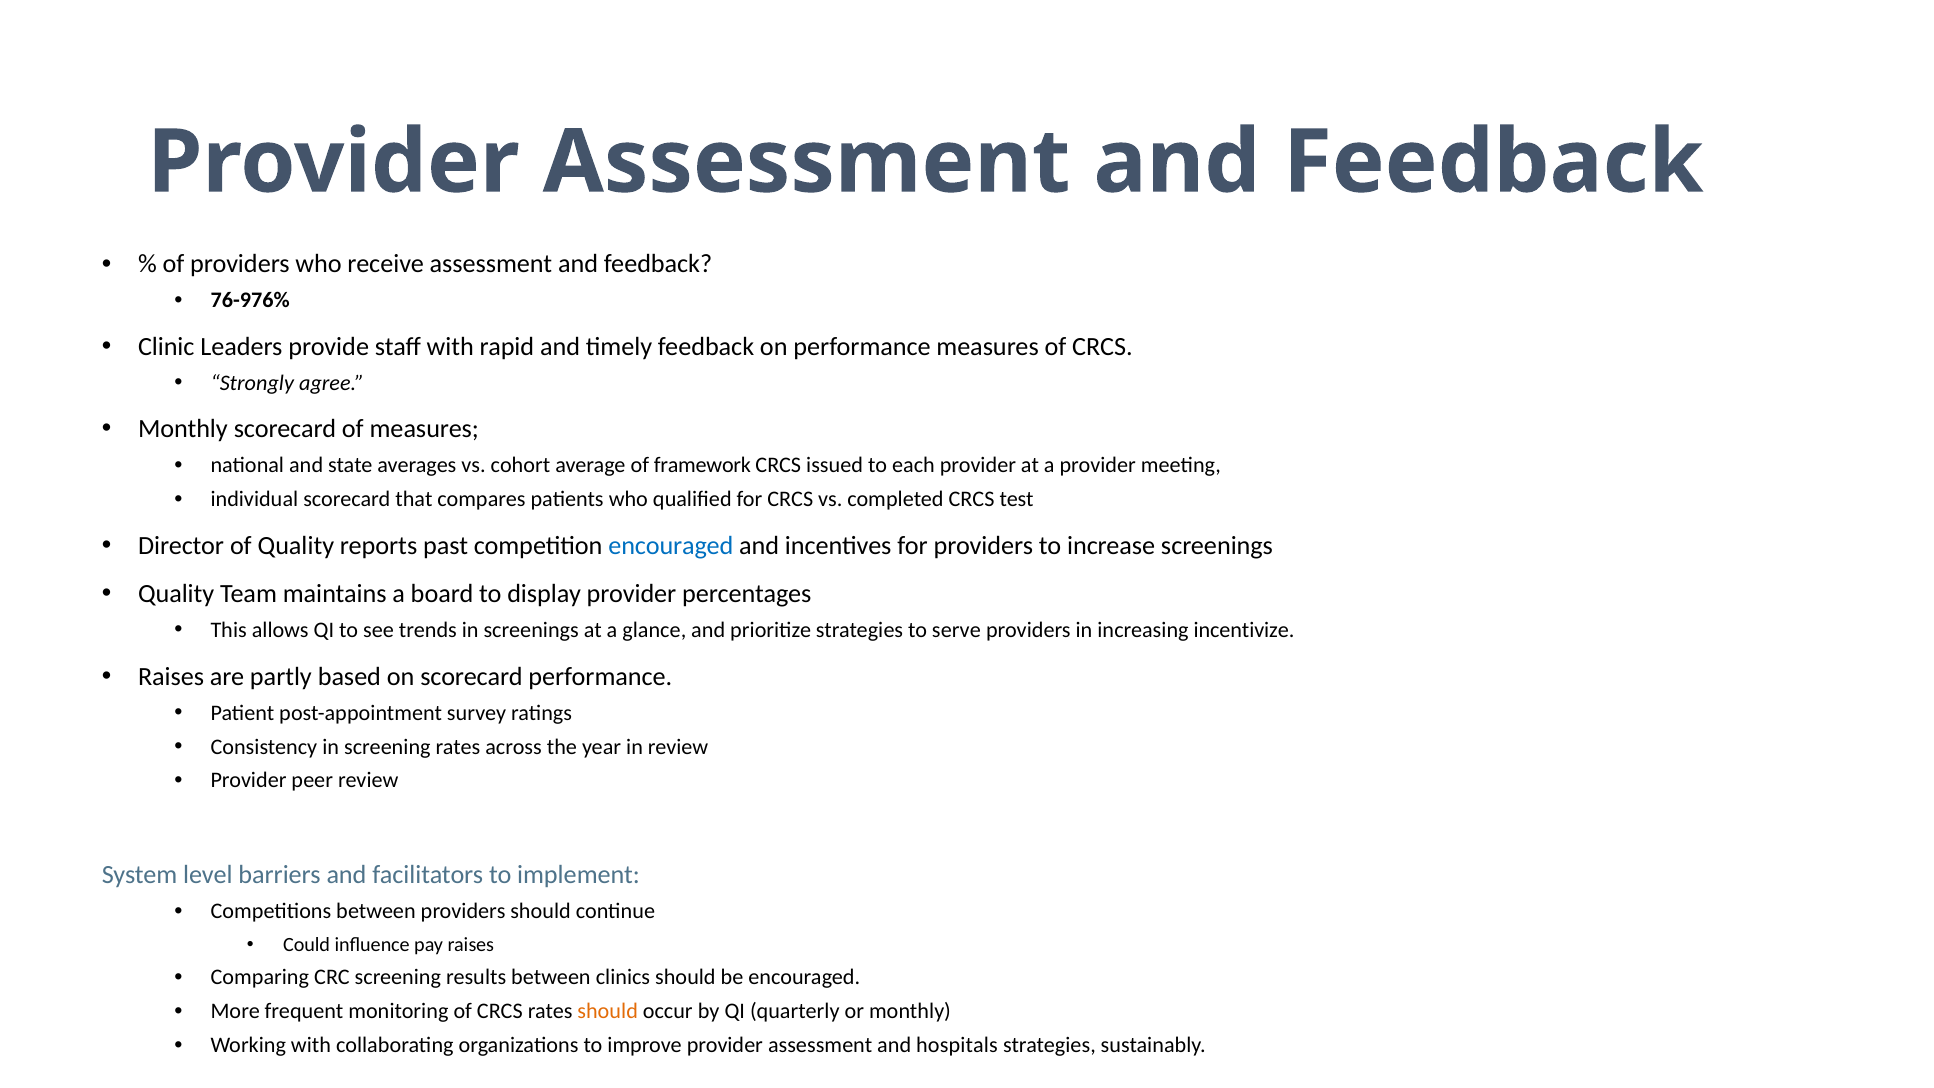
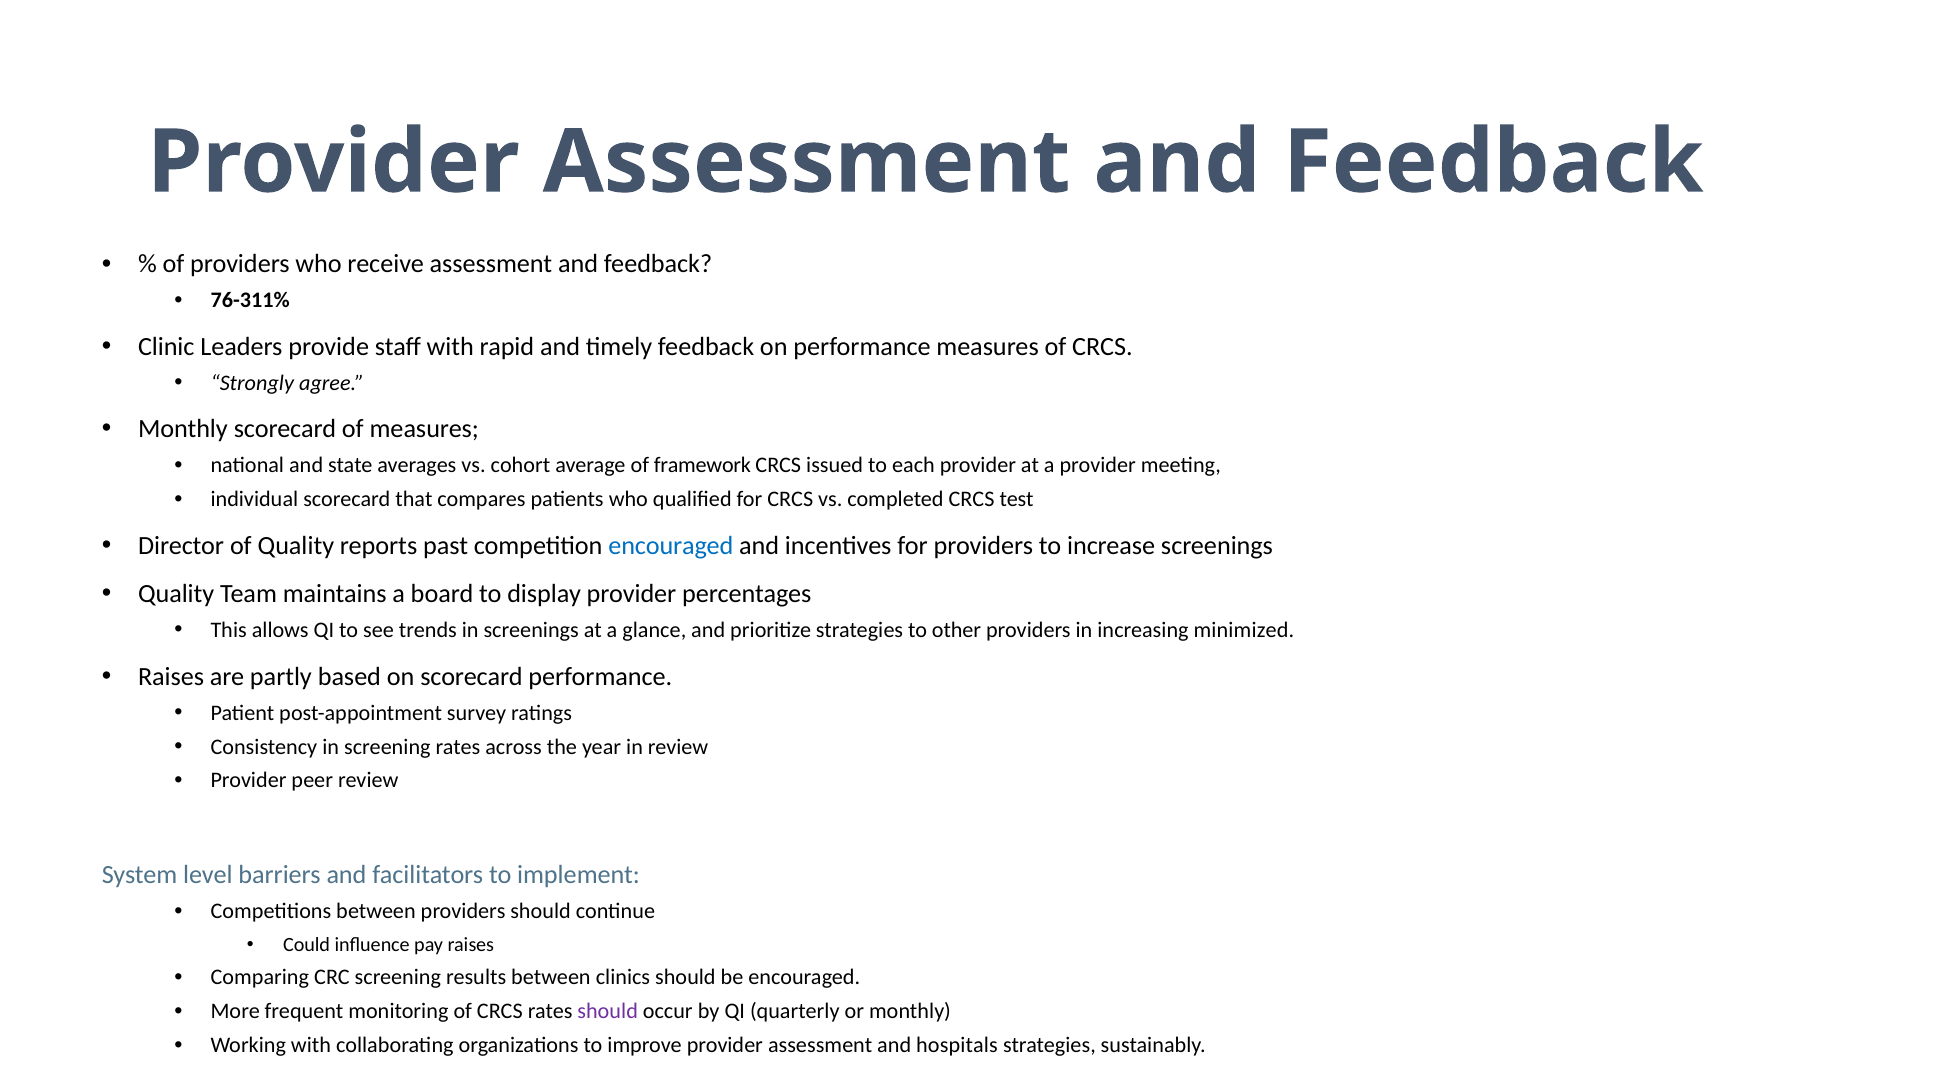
76-976%: 76-976% -> 76-311%
serve: serve -> other
incentivize: incentivize -> minimized
should at (608, 1011) colour: orange -> purple
